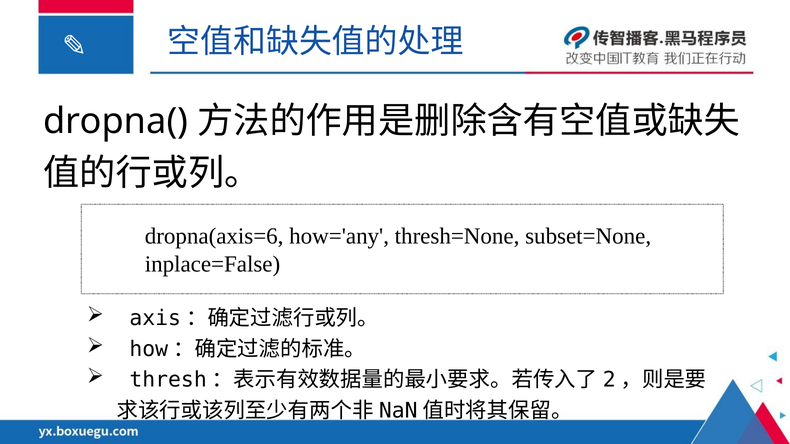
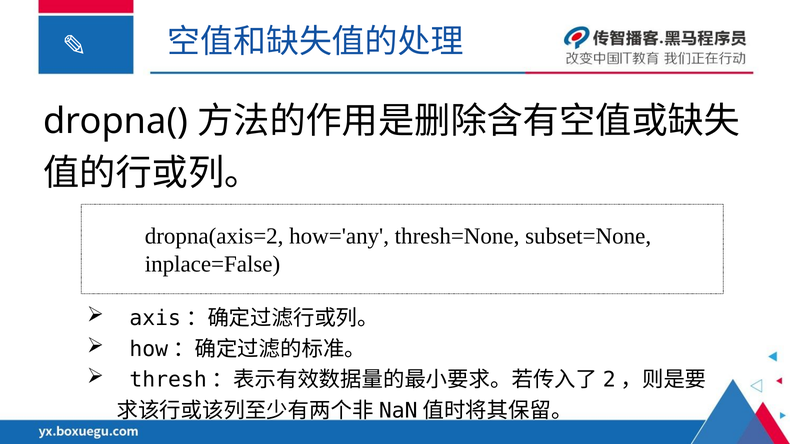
dropna(axis=6: dropna(axis=6 -> dropna(axis=2
